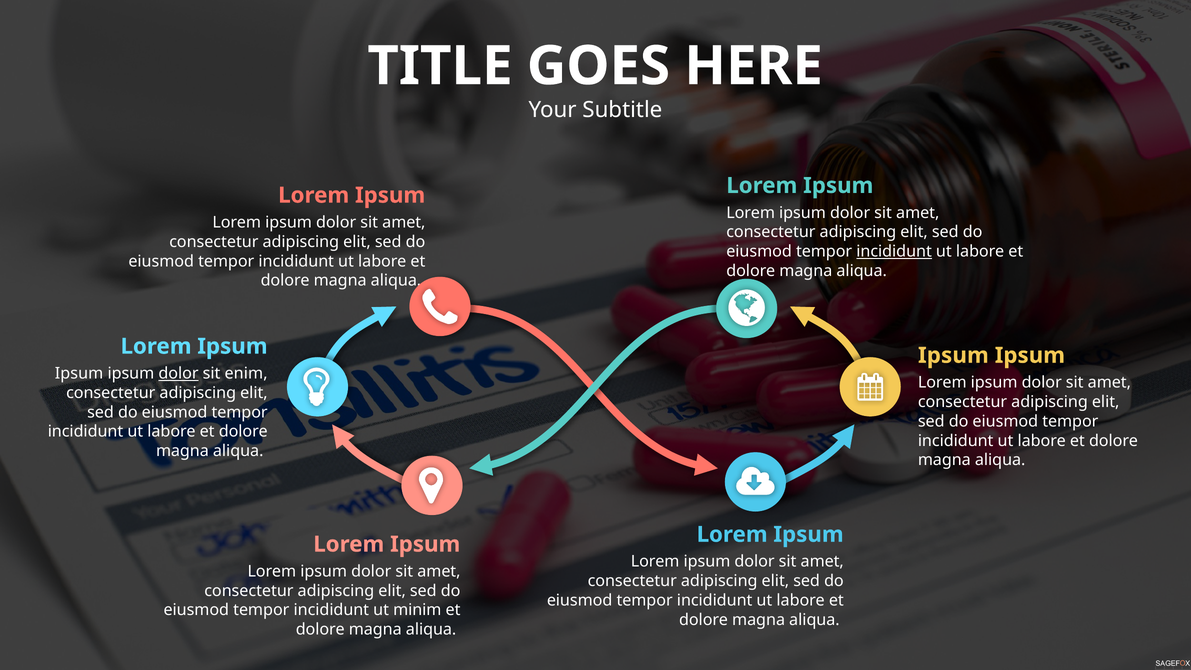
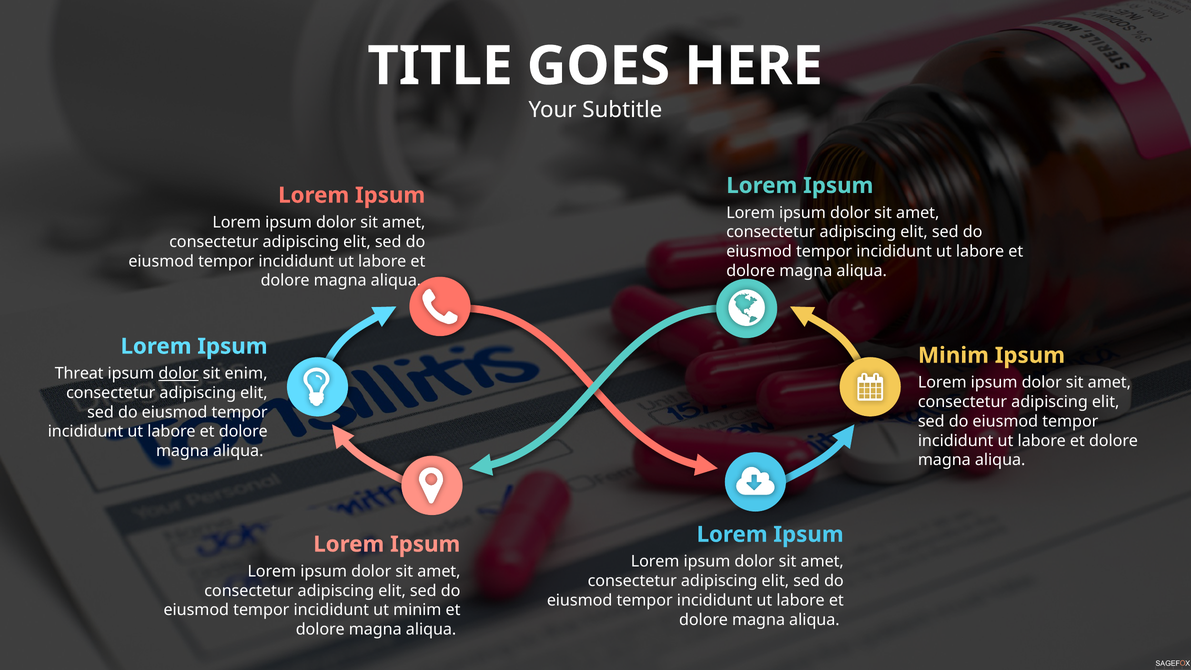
incididunt at (894, 251) underline: present -> none
Ipsum at (953, 355): Ipsum -> Minim
Ipsum at (79, 373): Ipsum -> Threat
